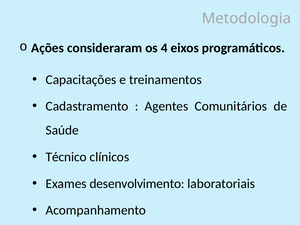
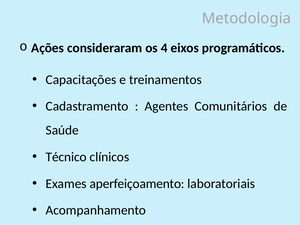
desenvolvimento: desenvolvimento -> aperfeiçoamento
